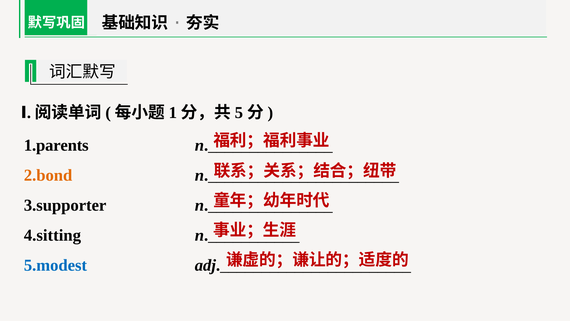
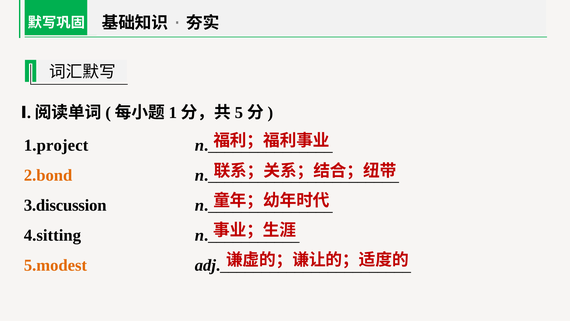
1.parents: 1.parents -> 1.project
3.supporter: 3.supporter -> 3.discussion
5.modest colour: blue -> orange
